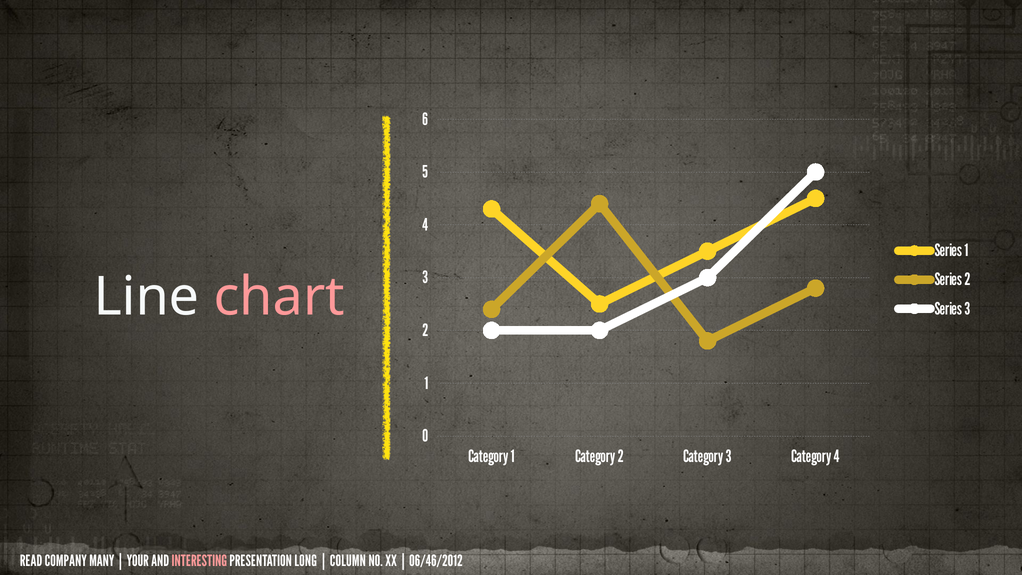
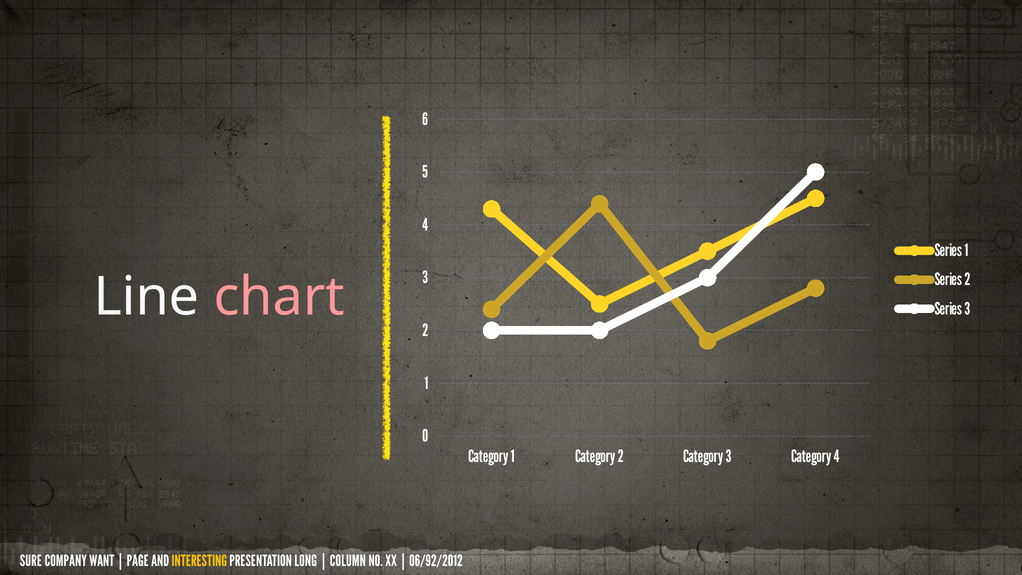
READ: READ -> SURE
MANY: MANY -> WANT
YOUR: YOUR -> PAGE
INTERESTING colour: pink -> yellow
06/46/2012: 06/46/2012 -> 06/92/2012
